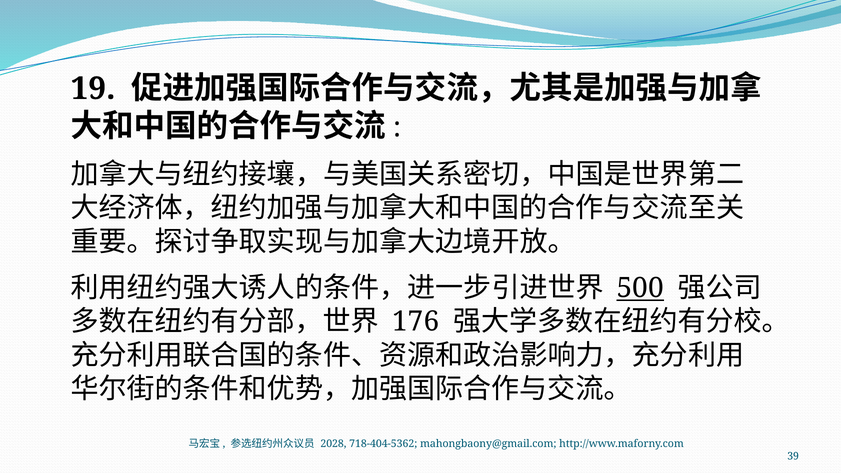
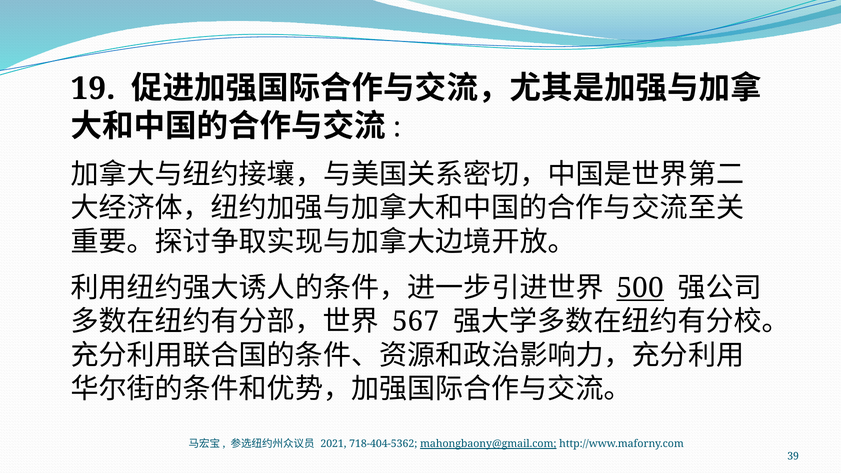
176: 176 -> 567
2028: 2028 -> 2021
mahongbaony@gmail.com underline: none -> present
